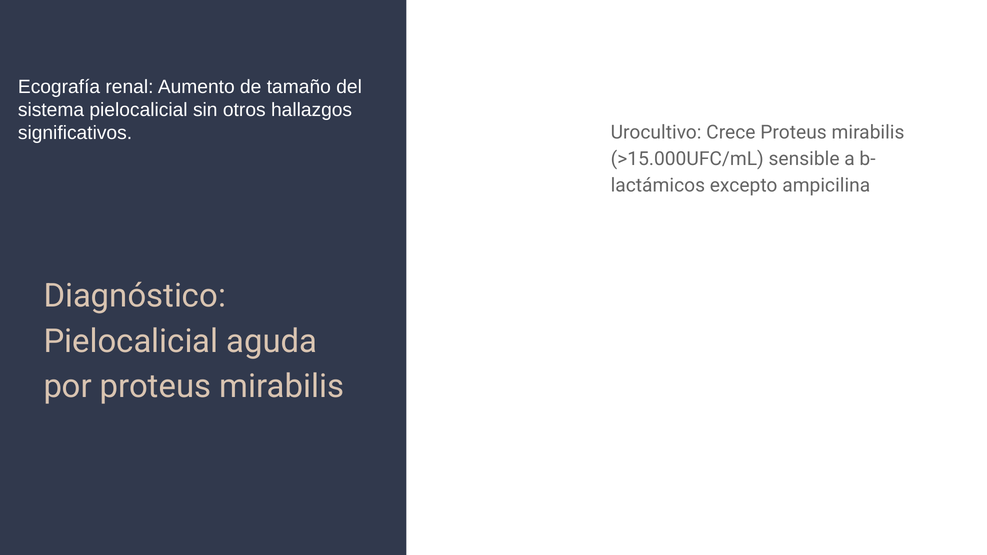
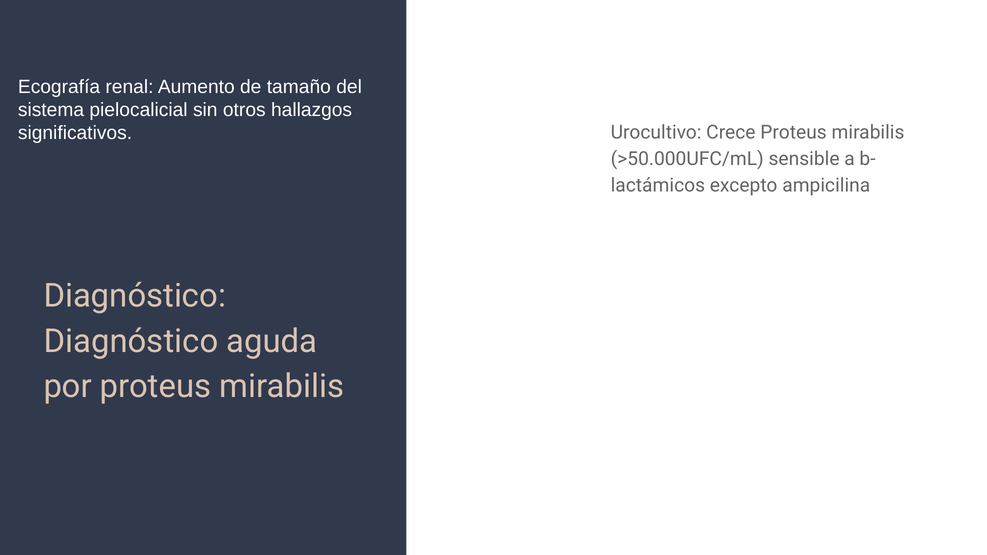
>15.000UFC/mL: >15.000UFC/mL -> >50.000UFC/mL
Pielocalicial at (131, 341): Pielocalicial -> Diagnóstico
